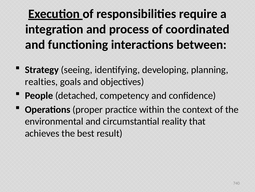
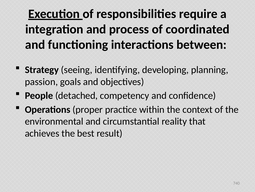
realties: realties -> passion
